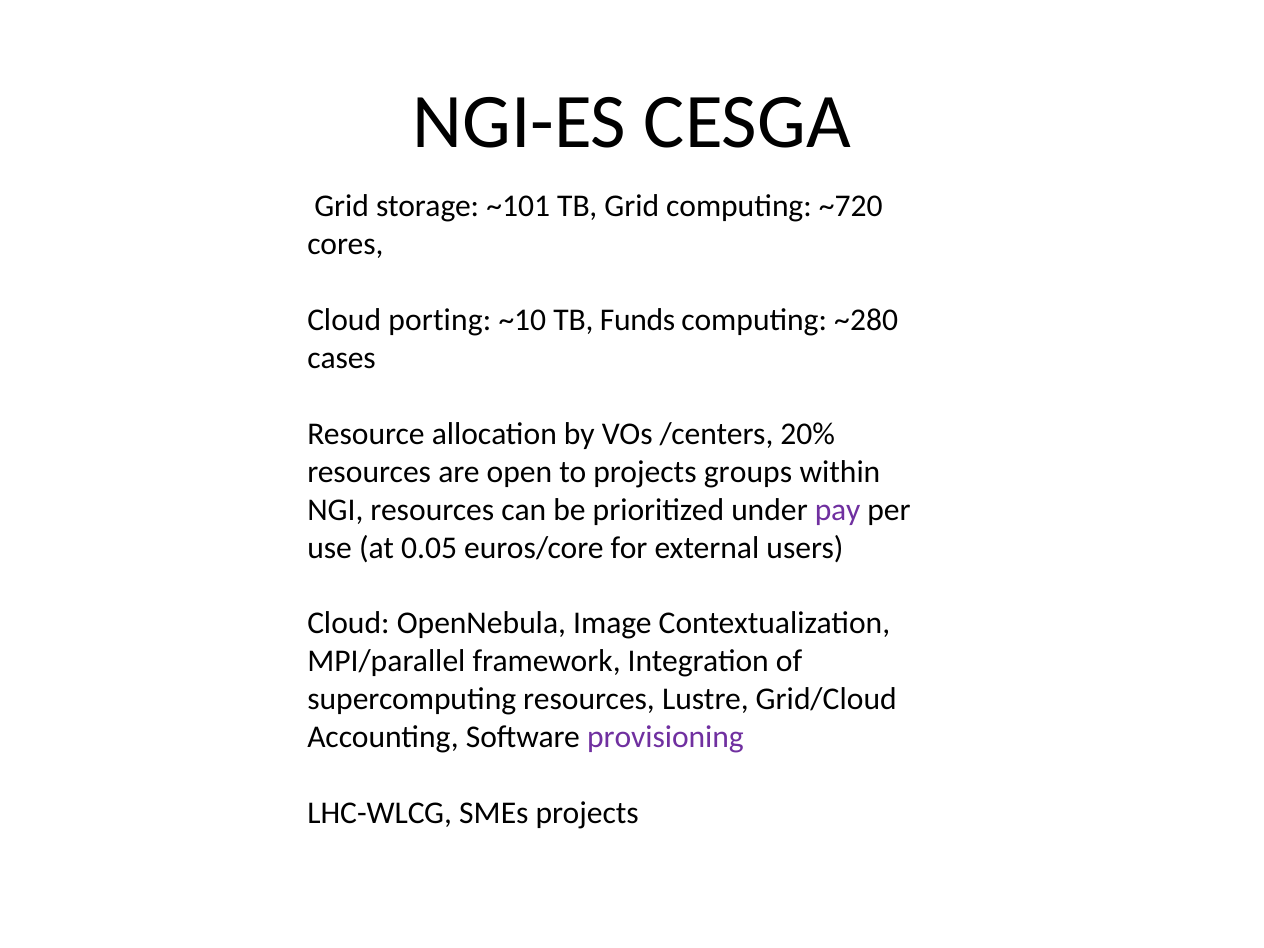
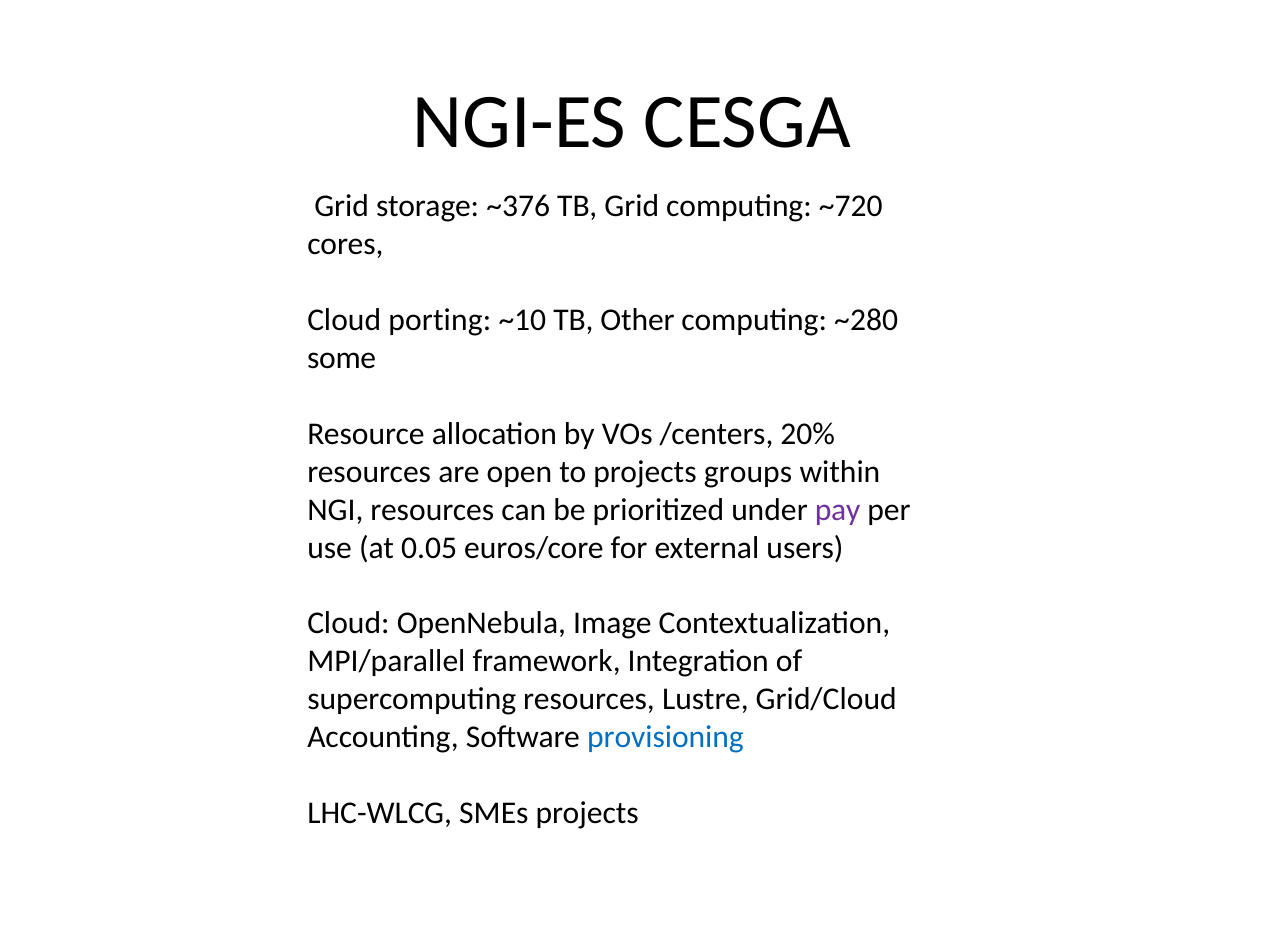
~101: ~101 -> ~376
Funds: Funds -> Other
cases: cases -> some
provisioning colour: purple -> blue
